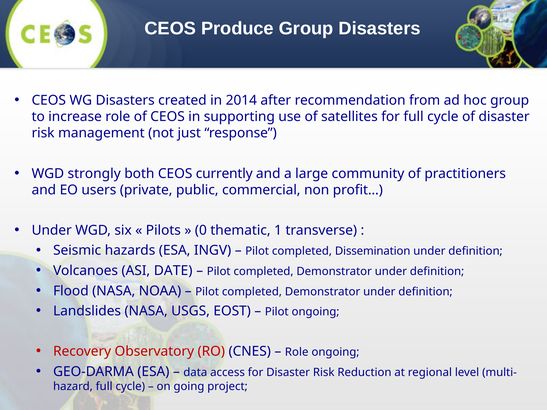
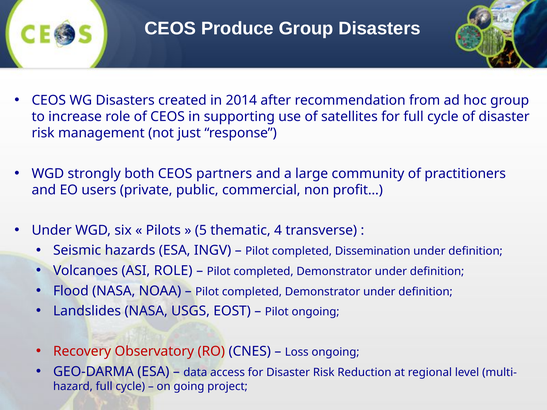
currently: currently -> partners
0: 0 -> 5
1: 1 -> 4
ASI DATE: DATE -> ROLE
Role at (297, 352): Role -> Loss
